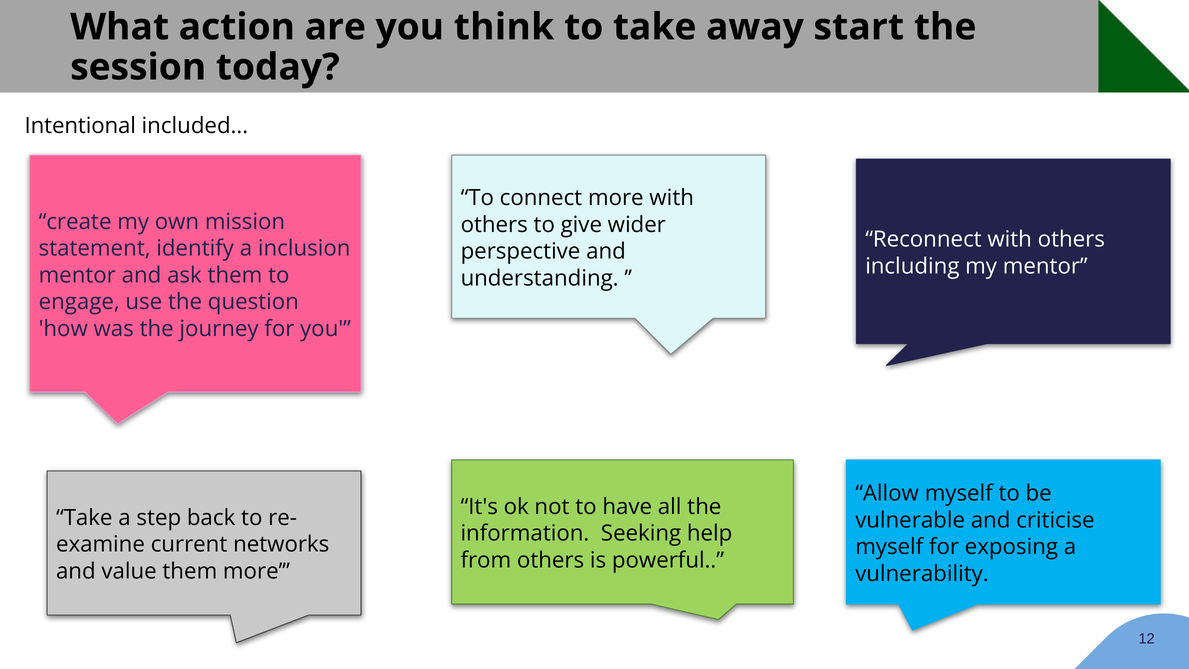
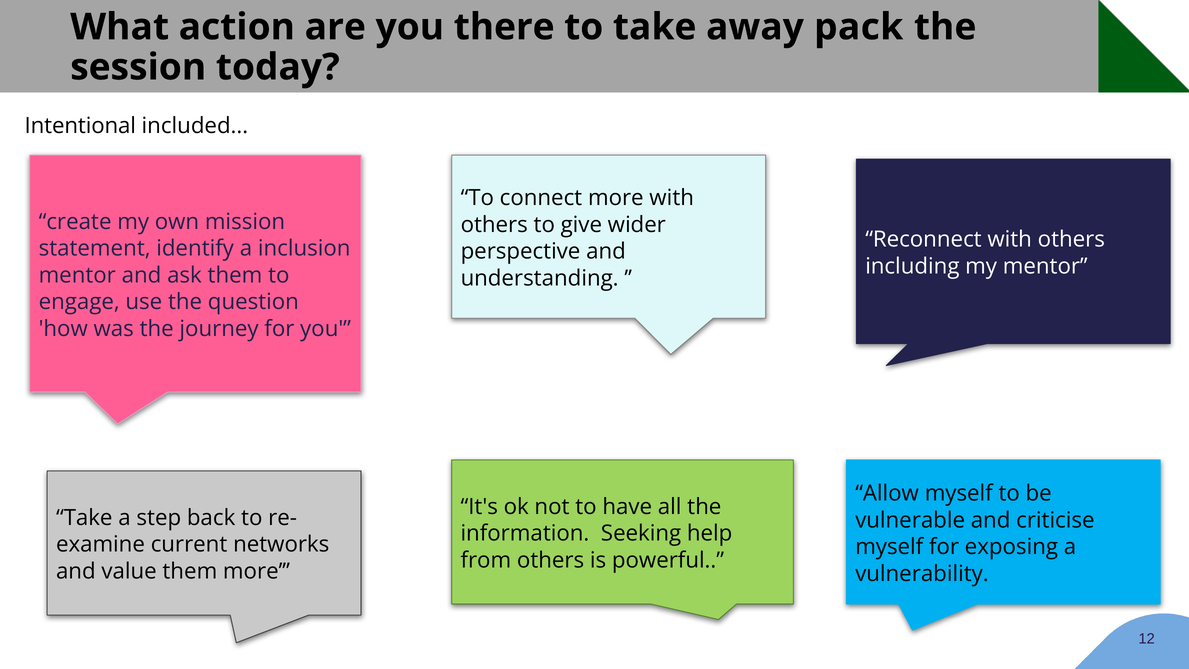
think: think -> there
start: start -> pack
